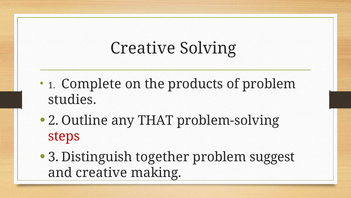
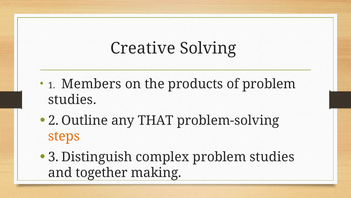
Complete: Complete -> Members
steps colour: red -> orange
together: together -> complex
suggest at (272, 157): suggest -> studies
and creative: creative -> together
